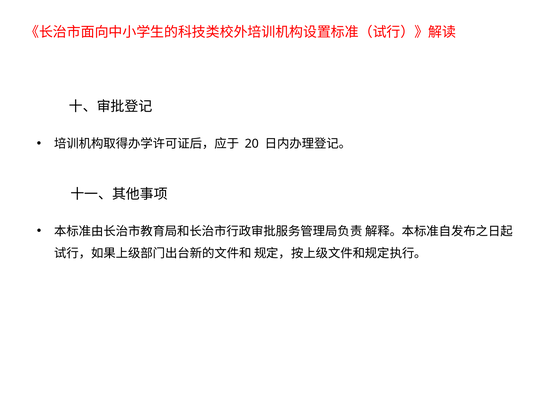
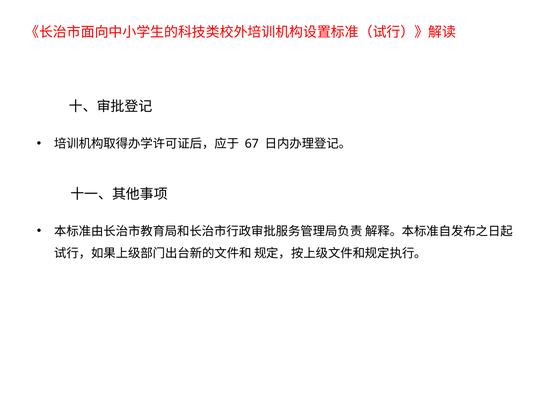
20: 20 -> 67
